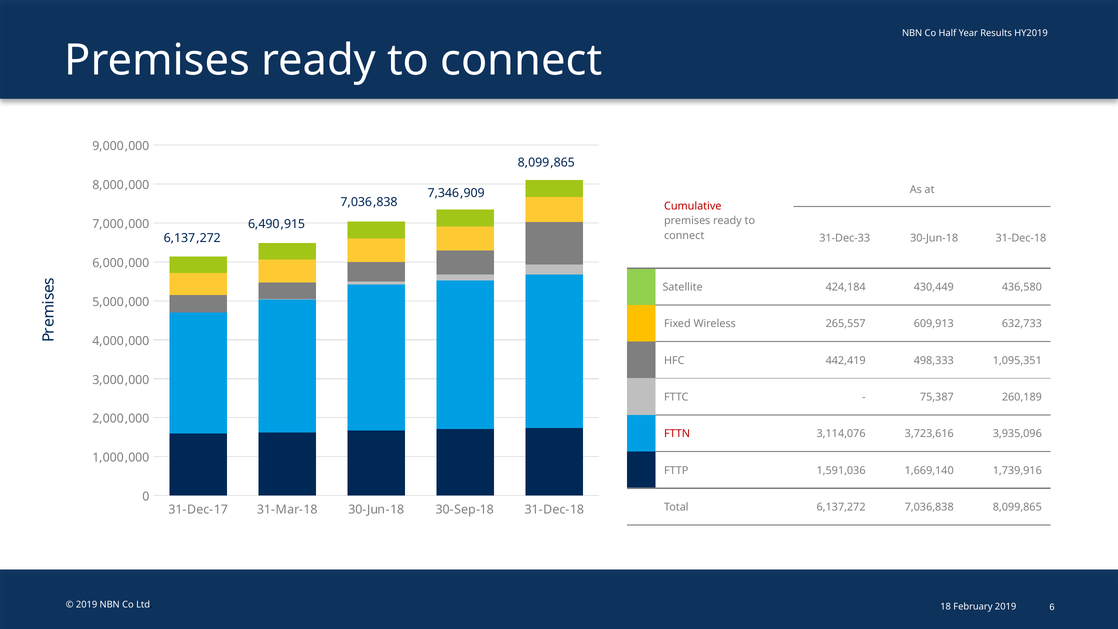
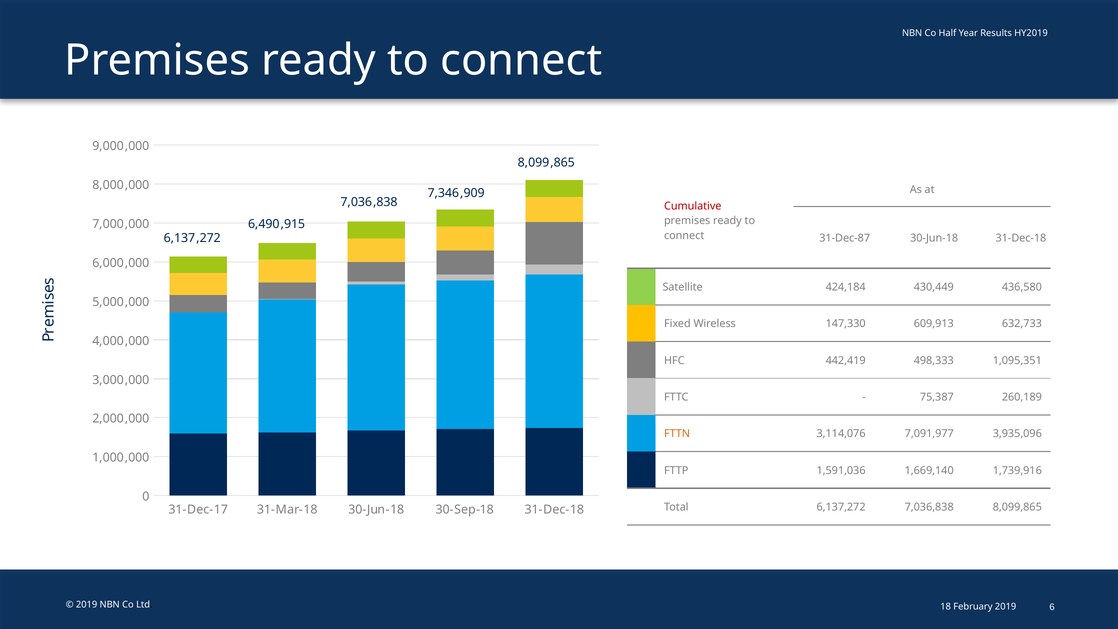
31-Dec-33: 31-Dec-33 -> 31-Dec-87
265,557: 265,557 -> 147,330
FTTN colour: red -> orange
3,723,616: 3,723,616 -> 7,091,977
